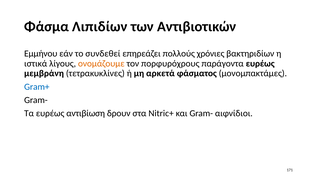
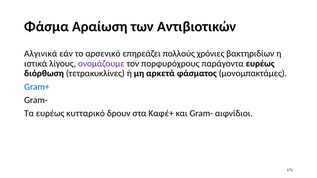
Λιπιδίων: Λιπιδίων -> Αραίωση
Εμμήνου: Εμμήνου -> Αλγινικά
συνδεθεί: συνδεθεί -> αρσενικό
ονομάζουμε colour: orange -> purple
μεμβράνη: μεμβράνη -> διόρθωση
αντιβίωση: αντιβίωση -> κυτταρικό
Nitric+: Nitric+ -> Καφέ+
